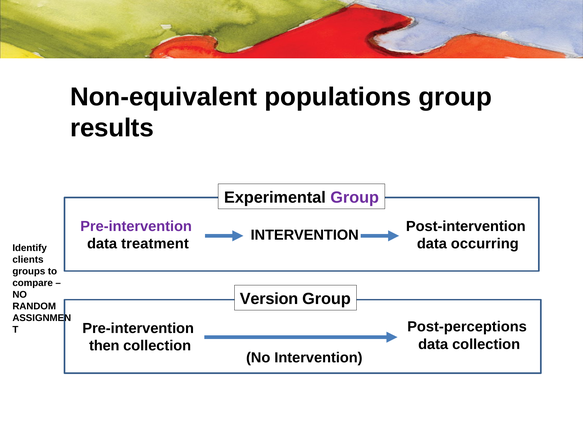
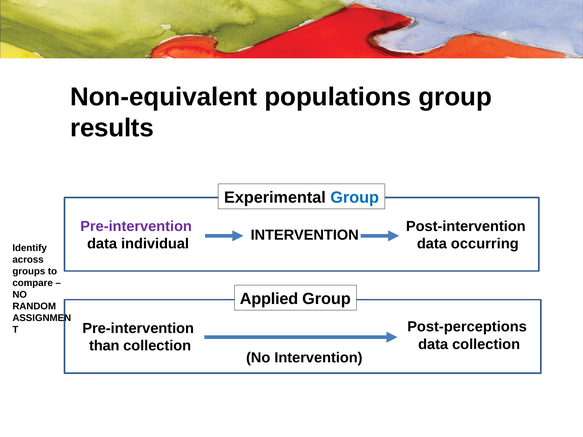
Group at (355, 198) colour: purple -> blue
treatment: treatment -> individual
clients: clients -> across
Version: Version -> Applied
then: then -> than
